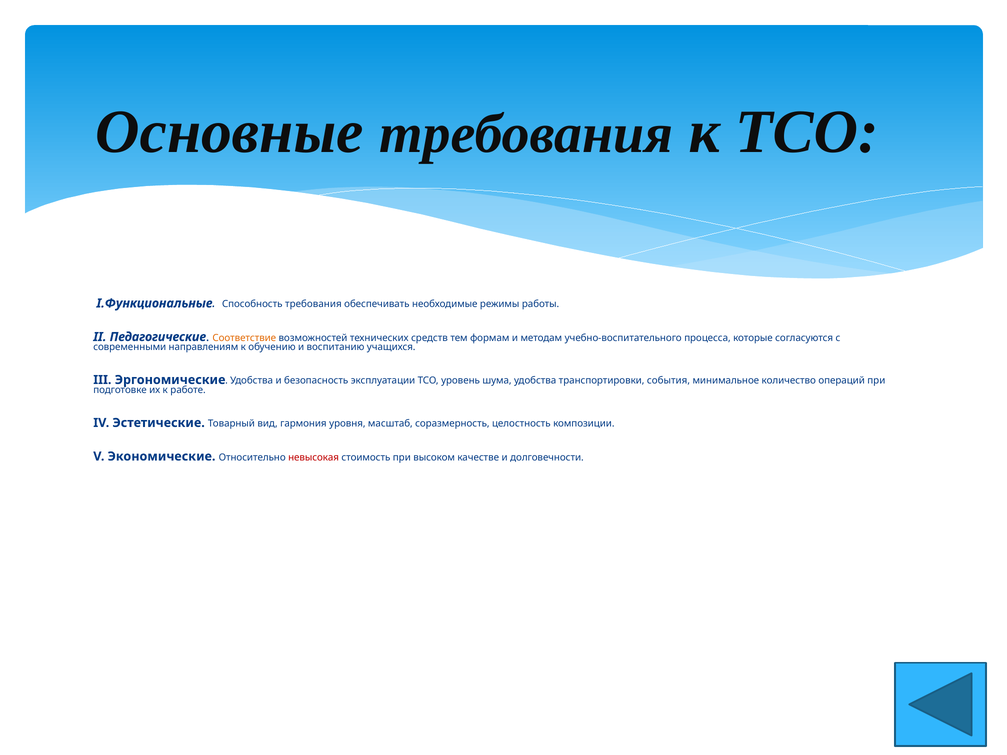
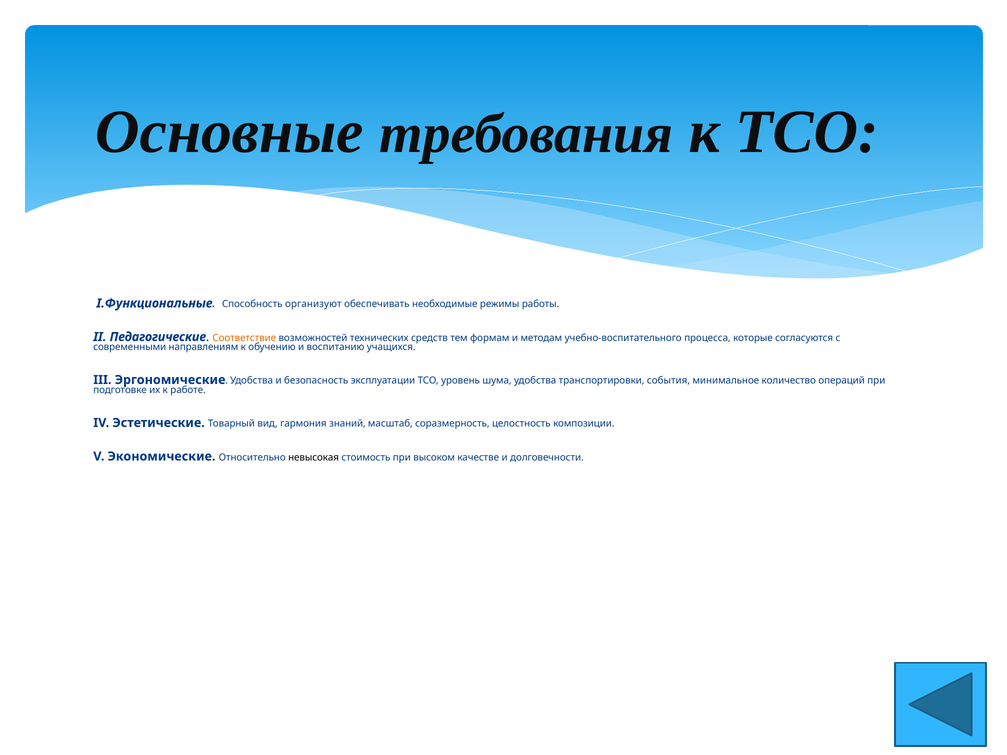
Способность требования: требования -> организуют
уровня: уровня -> знаний
невысокая colour: red -> black
